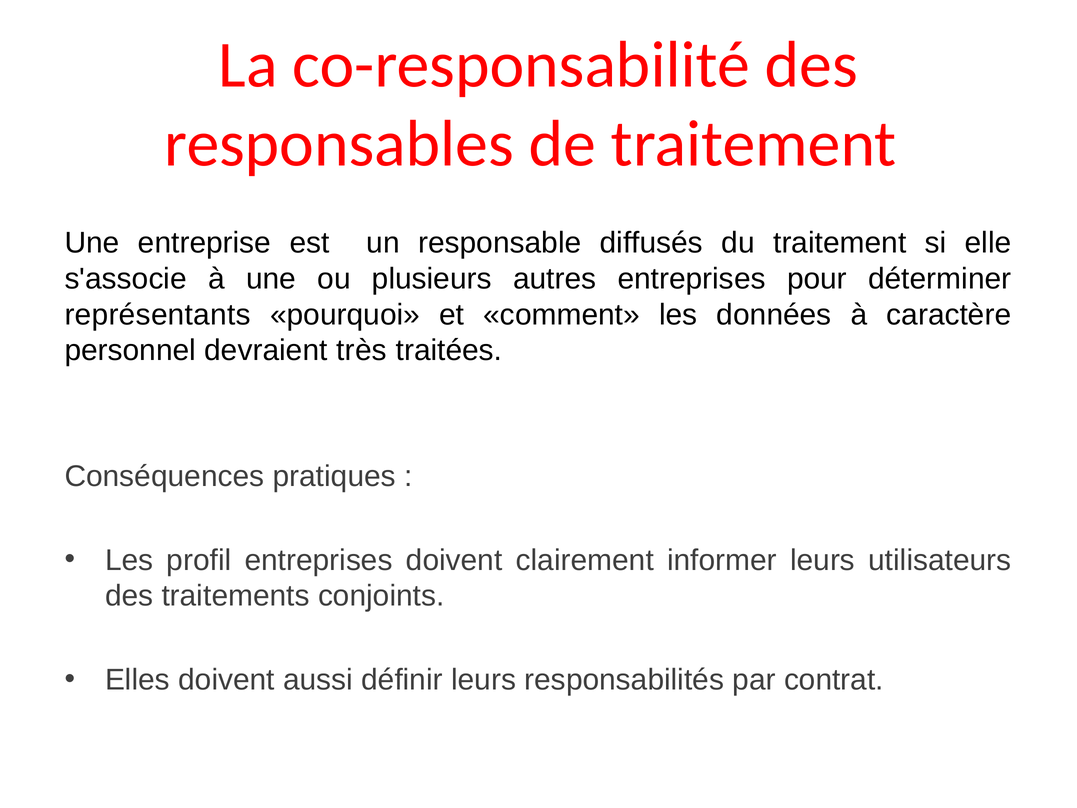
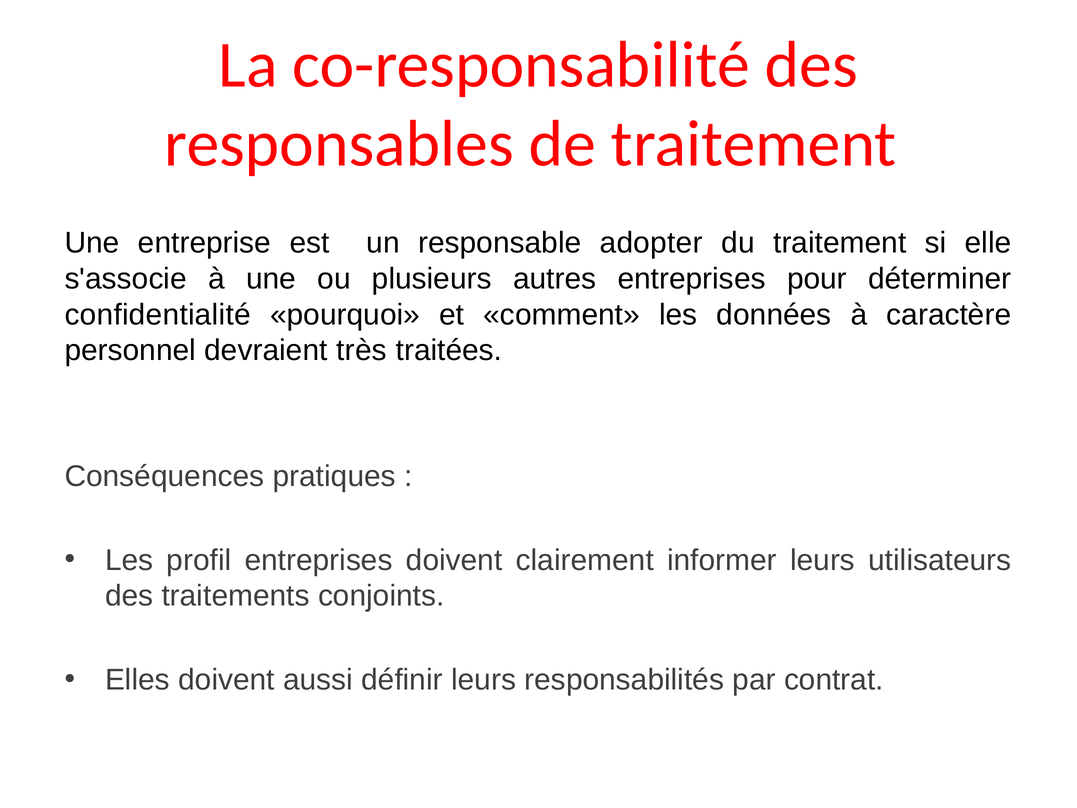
diffusés: diffusés -> adopter
représentants: représentants -> confidentialité
